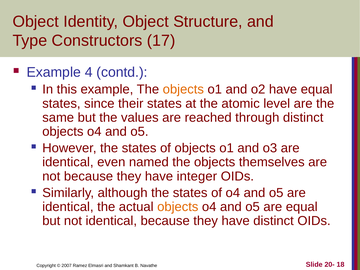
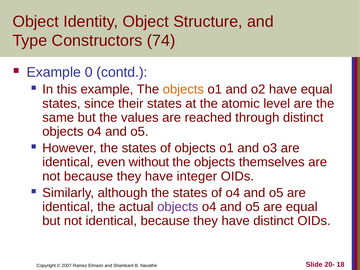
17: 17 -> 74
4: 4 -> 0
named: named -> without
objects at (178, 207) colour: orange -> purple
